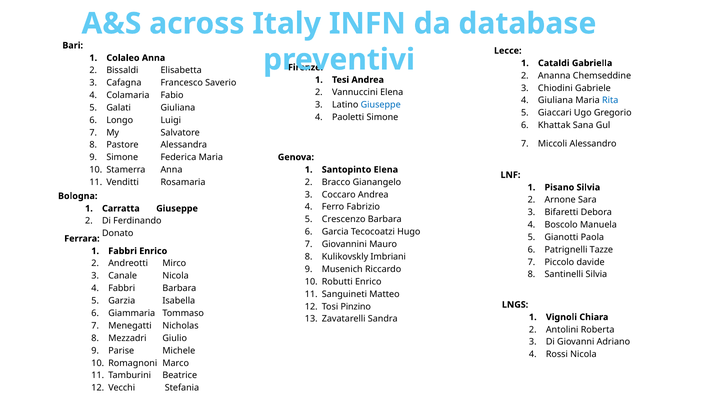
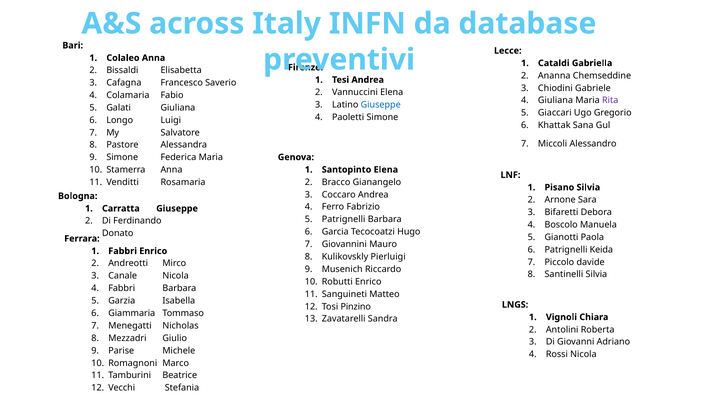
Rita colour: blue -> purple
Crescenzo at (344, 219): Crescenzo -> Patrignelli
Tazze: Tazze -> Keida
Imbriani: Imbriani -> Pierluigi
